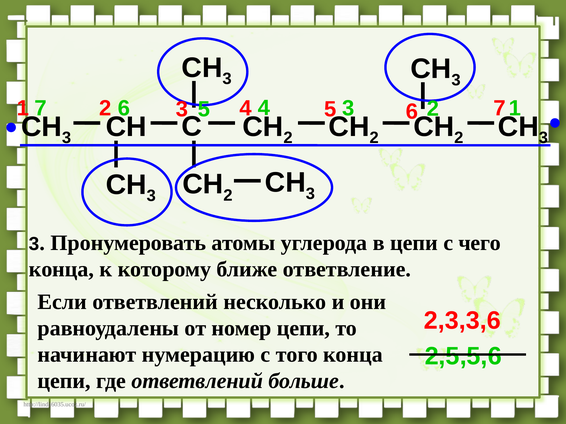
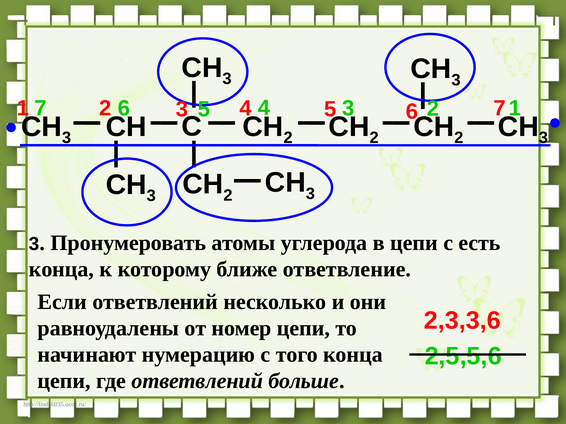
чего: чего -> есть
